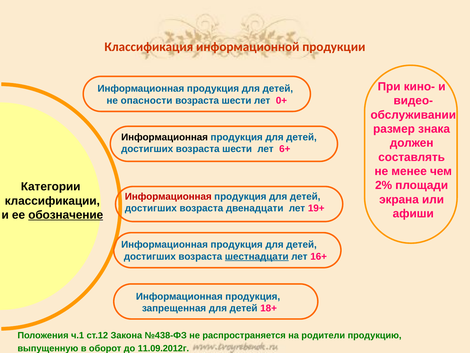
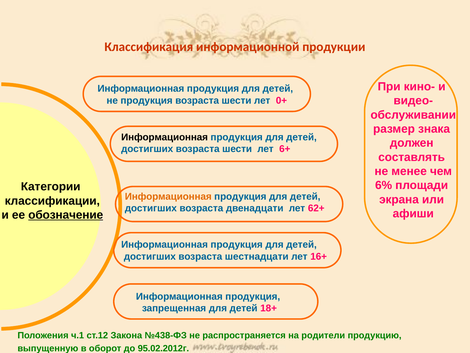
не опасности: опасности -> продукция
2%: 2% -> 6%
Информационная at (168, 196) colour: red -> orange
19+: 19+ -> 62+
шестнадцати underline: present -> none
11.09.2012г: 11.09.2012г -> 95.02.2012г
